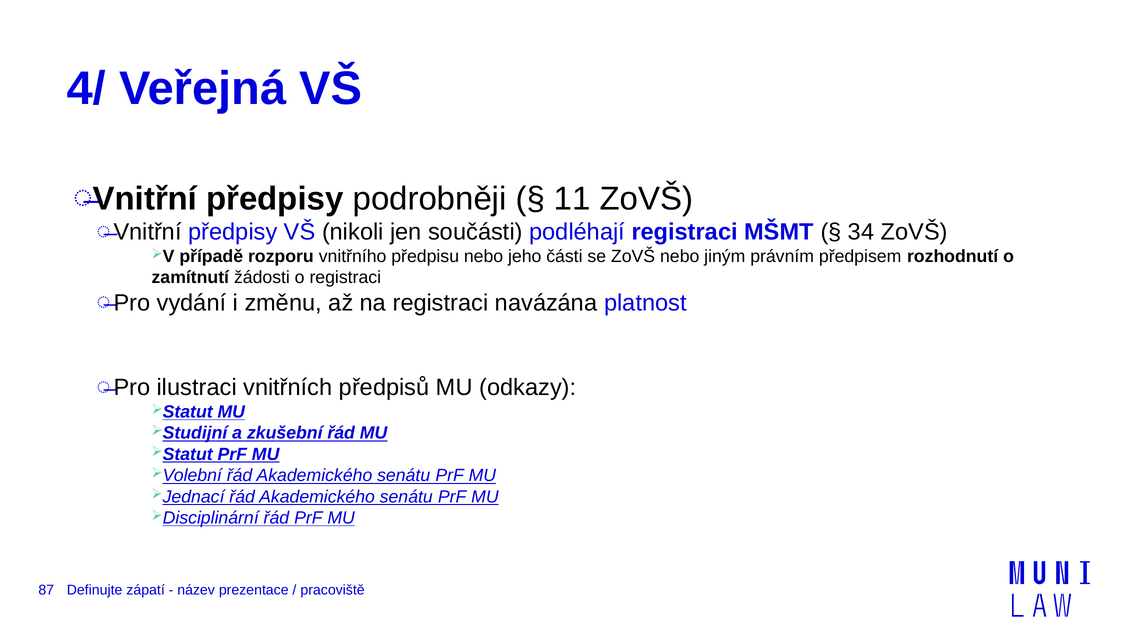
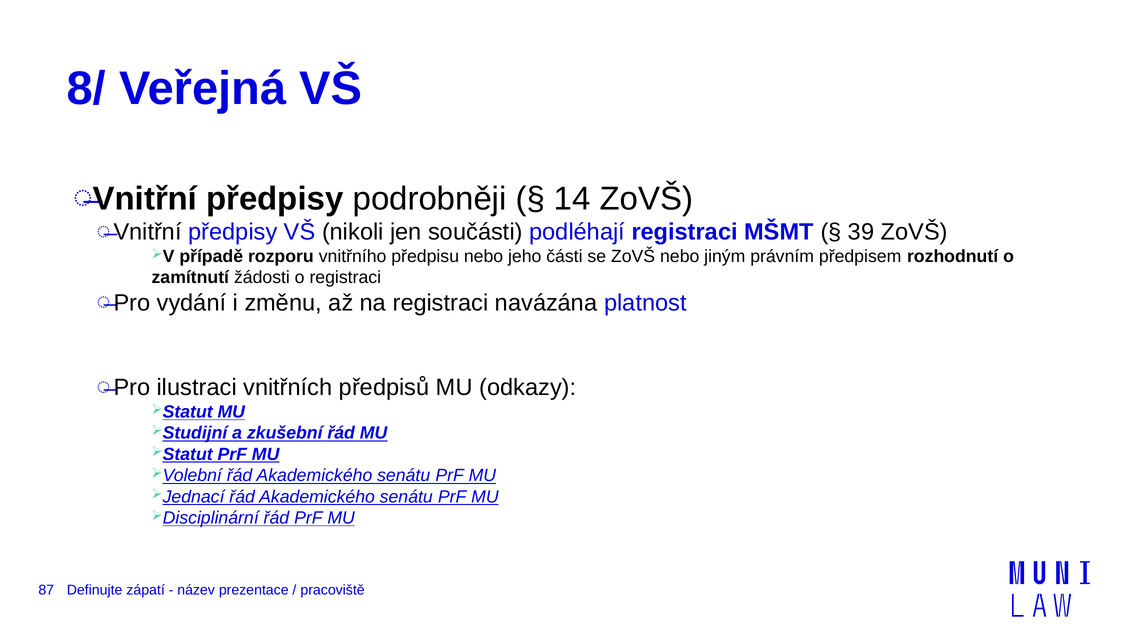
4/: 4/ -> 8/
11: 11 -> 14
34: 34 -> 39
